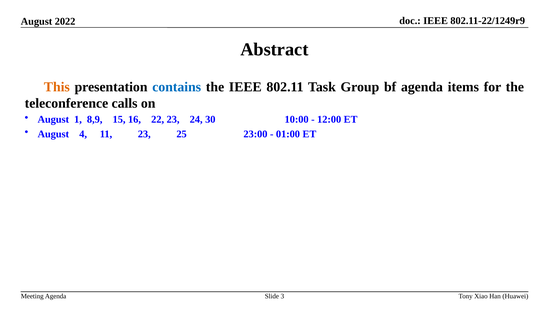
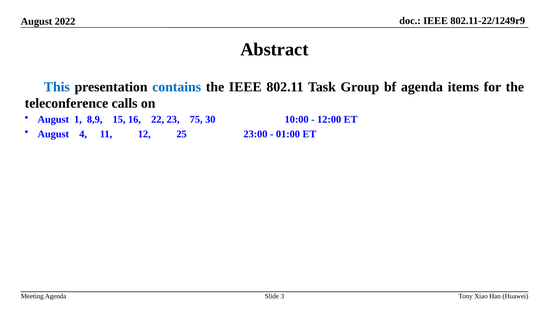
This colour: orange -> blue
24: 24 -> 75
11 23: 23 -> 12
